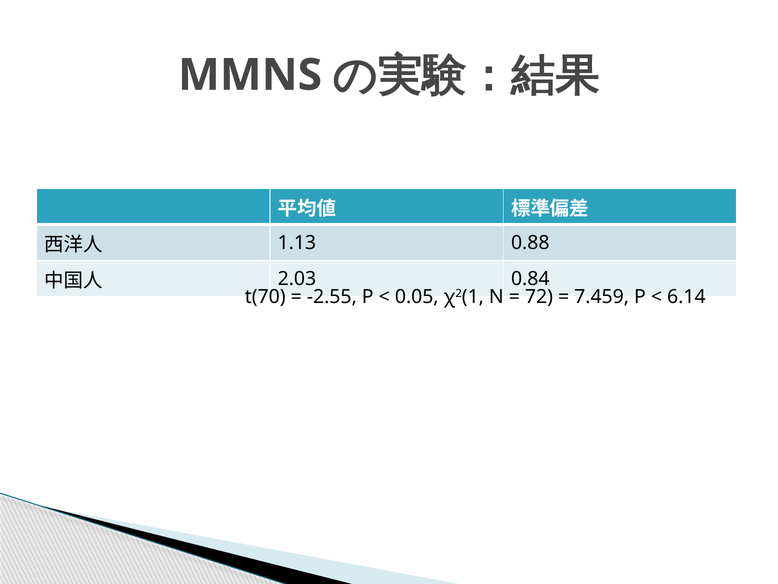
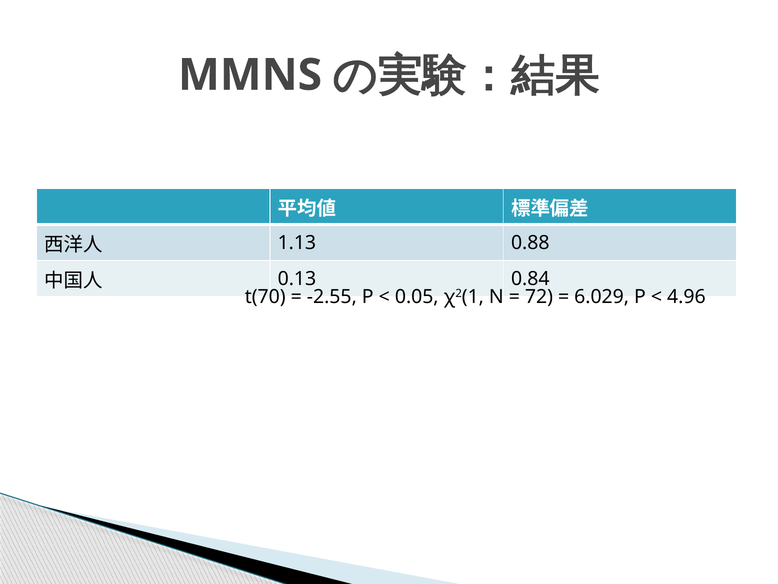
2.03: 2.03 -> 0.13
7.459: 7.459 -> 6.029
6.14: 6.14 -> 4.96
